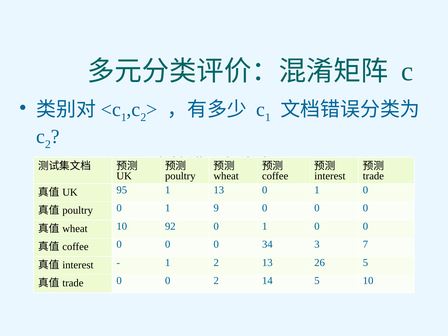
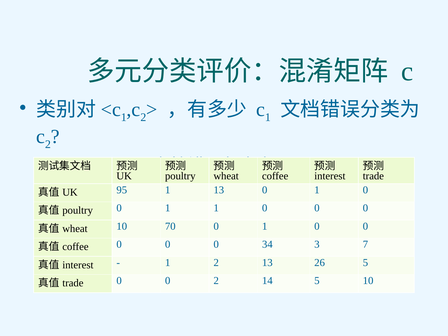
1 9: 9 -> 1
92: 92 -> 70
